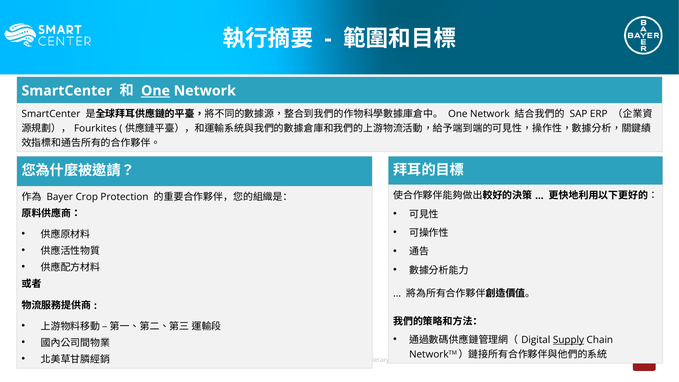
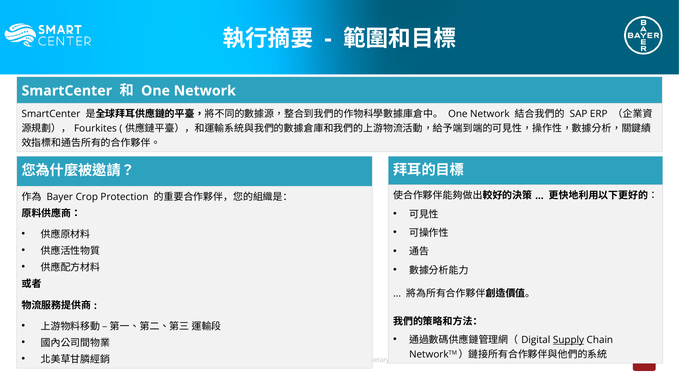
One at (156, 91) underline: present -> none
